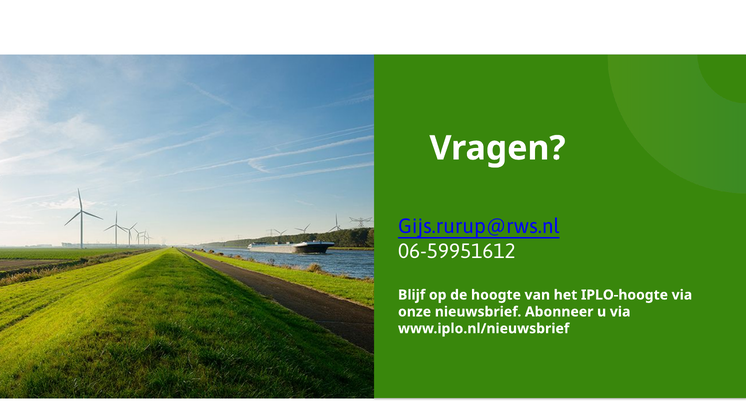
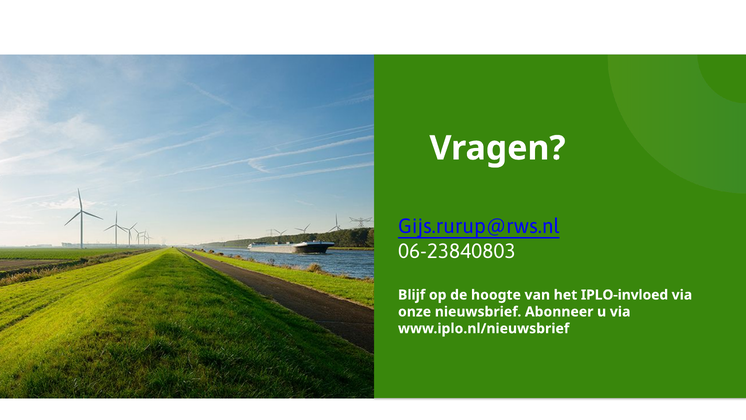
06-59951612: 06-59951612 -> 06-23840803
IPLO-hoogte: IPLO-hoogte -> IPLO-invloed
